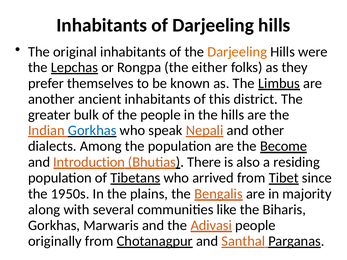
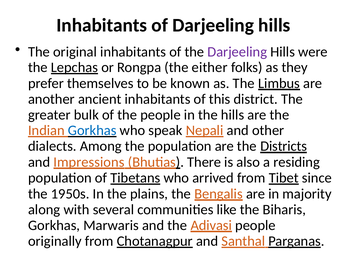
Darjeeling at (237, 52) colour: orange -> purple
Become: Become -> Districts
Introduction: Introduction -> Impressions
